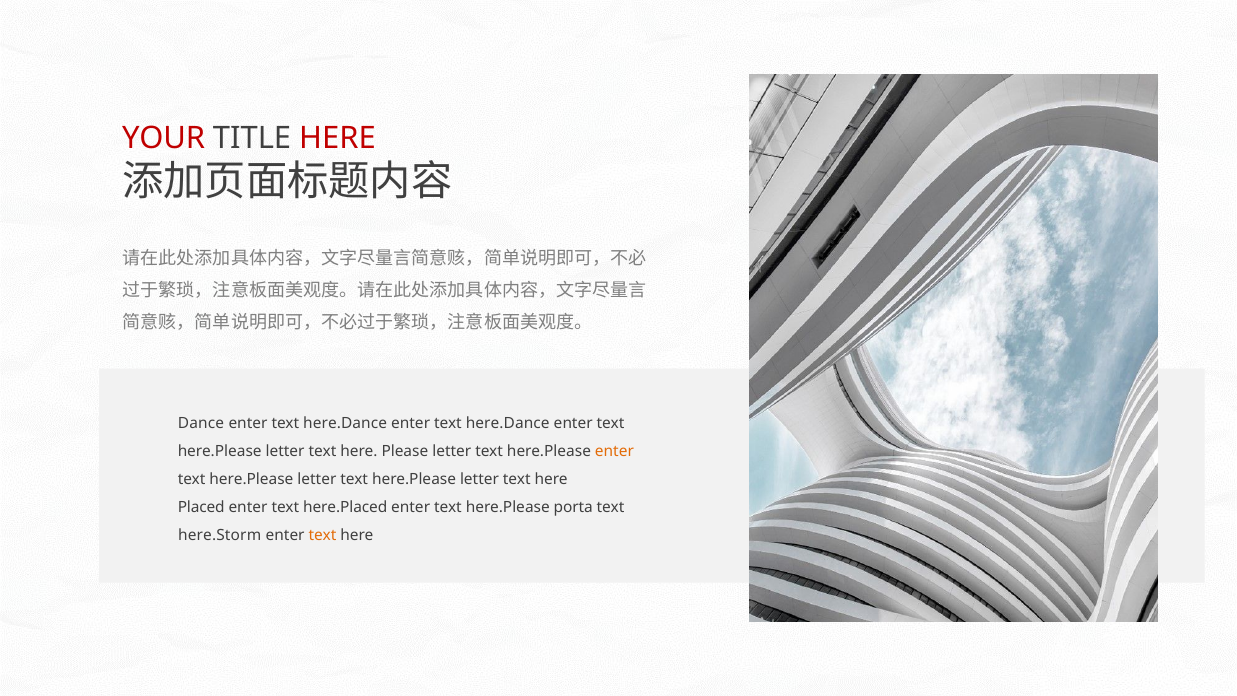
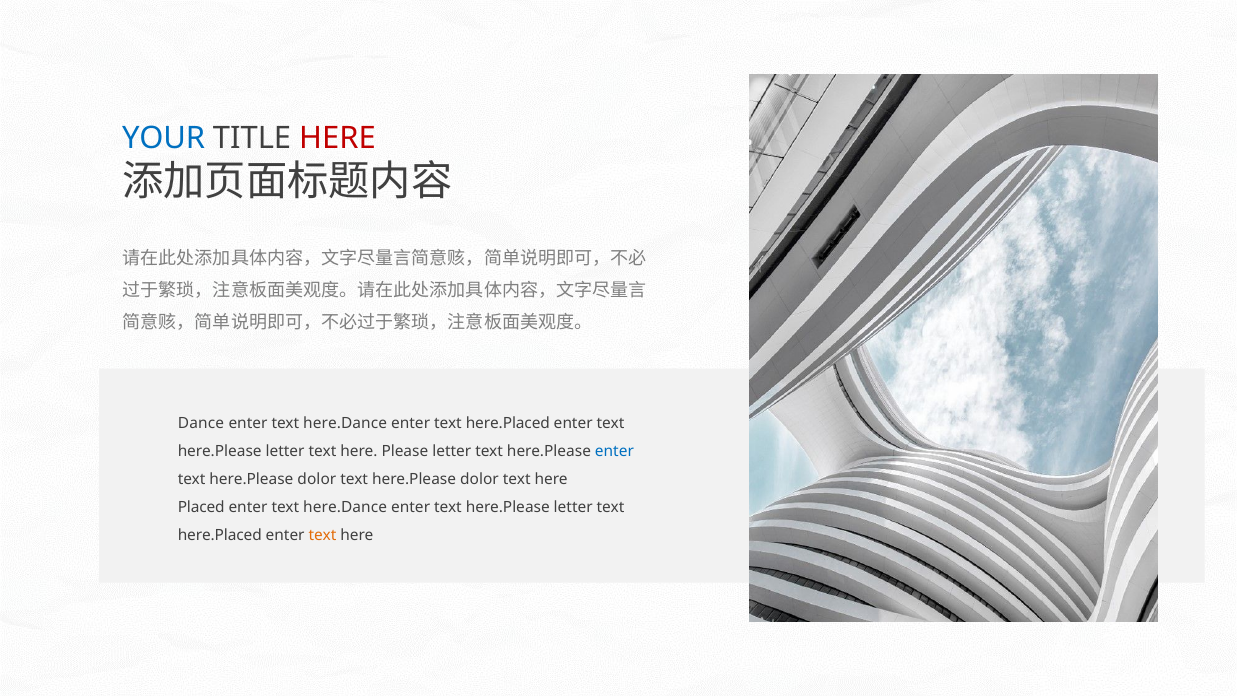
YOUR colour: red -> blue
here.Dance at (508, 424): here.Dance -> here.Placed
enter at (614, 451) colour: orange -> blue
letter at (317, 479): letter -> dolor
letter at (479, 479): letter -> dolor
here.Placed at (345, 507): here.Placed -> here.Dance
porta at (573, 507): porta -> letter
here.Storm at (220, 535): here.Storm -> here.Placed
